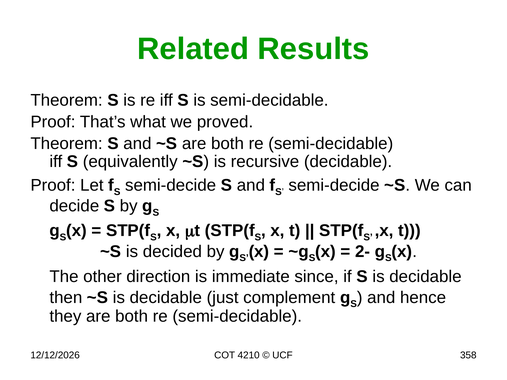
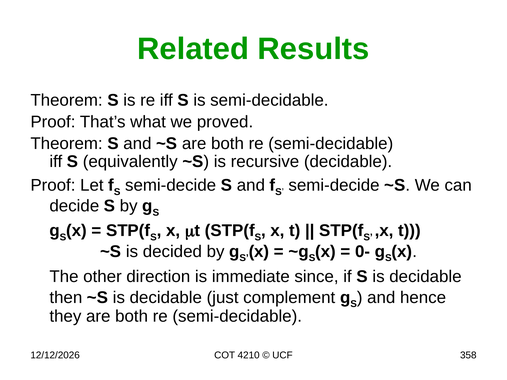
2-: 2- -> 0-
